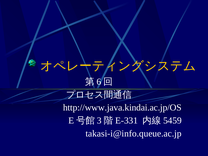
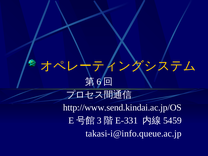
http://www.java.kindai.ac.jp/OS: http://www.java.kindai.ac.jp/OS -> http://www.send.kindai.ac.jp/OS
